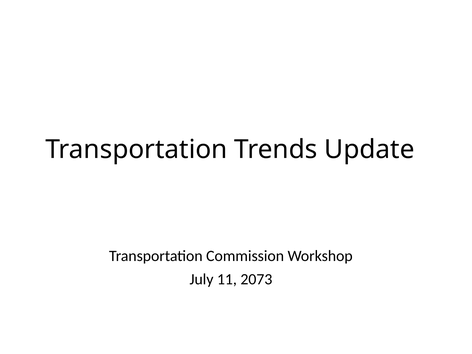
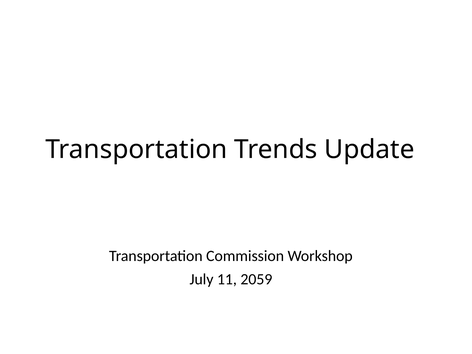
2073: 2073 -> 2059
